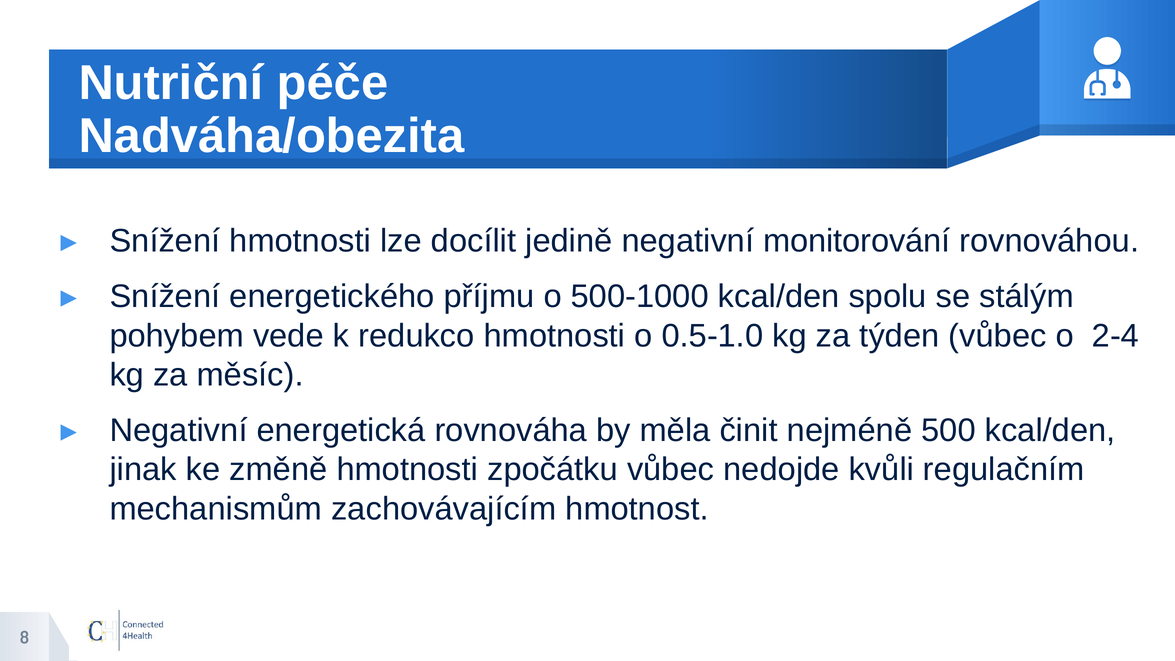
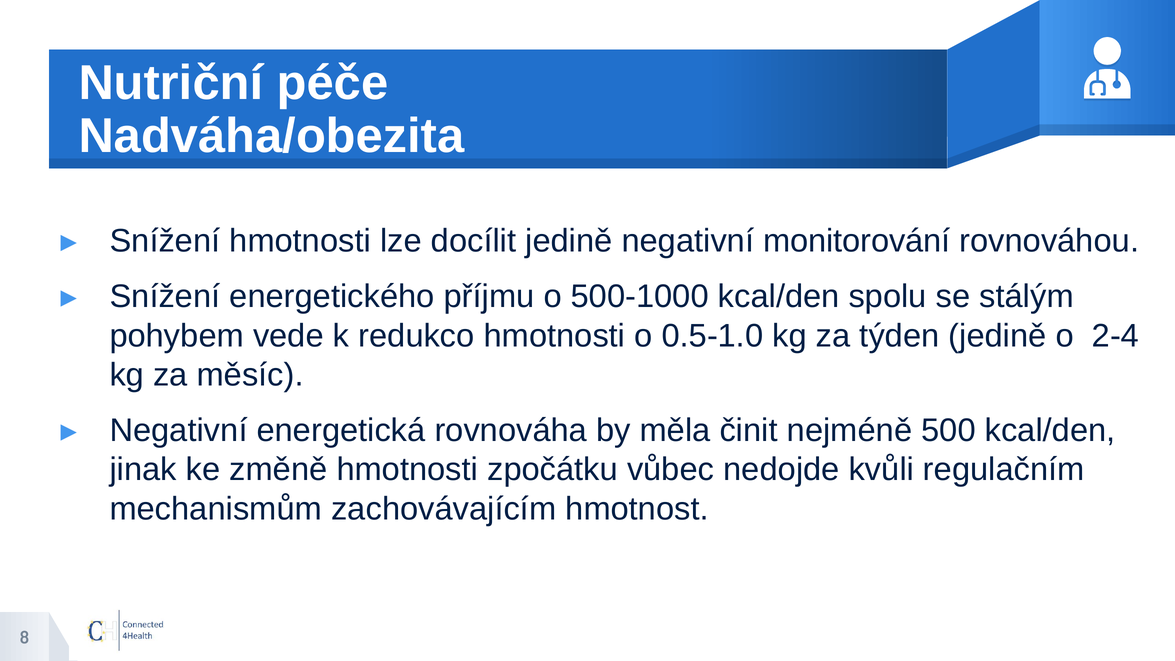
týden vůbec: vůbec -> jedině
